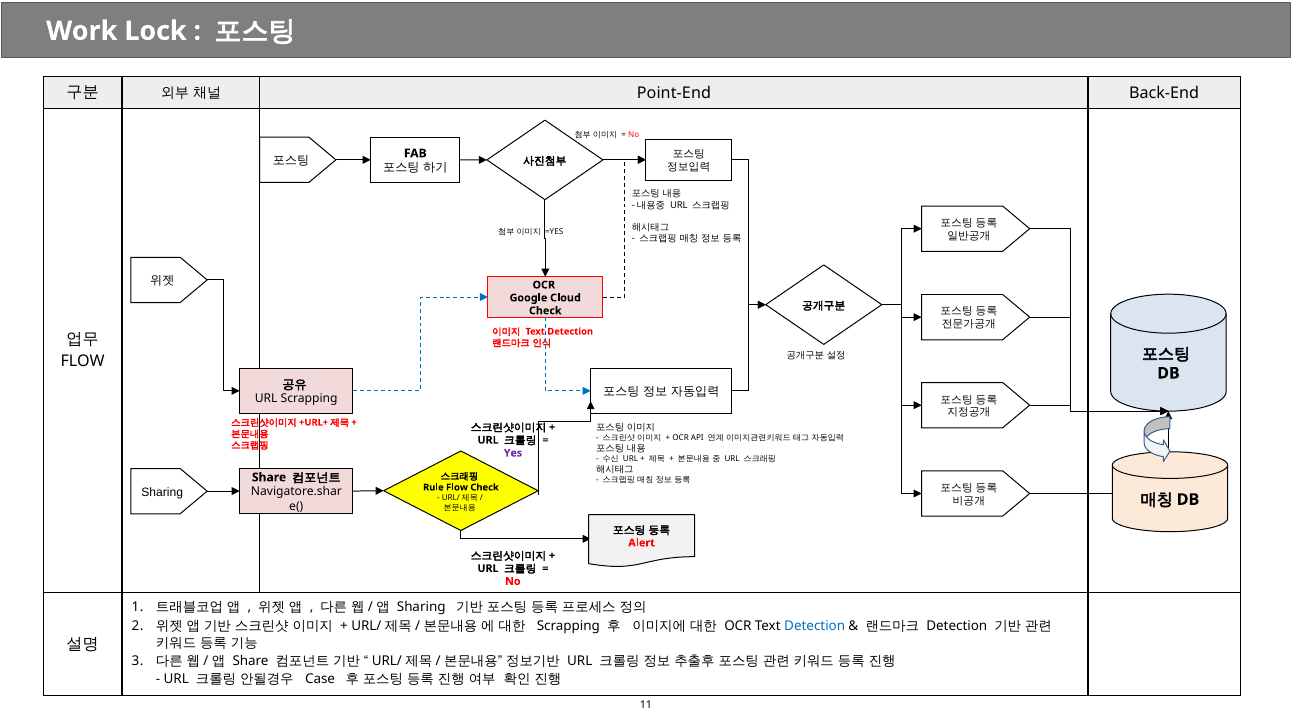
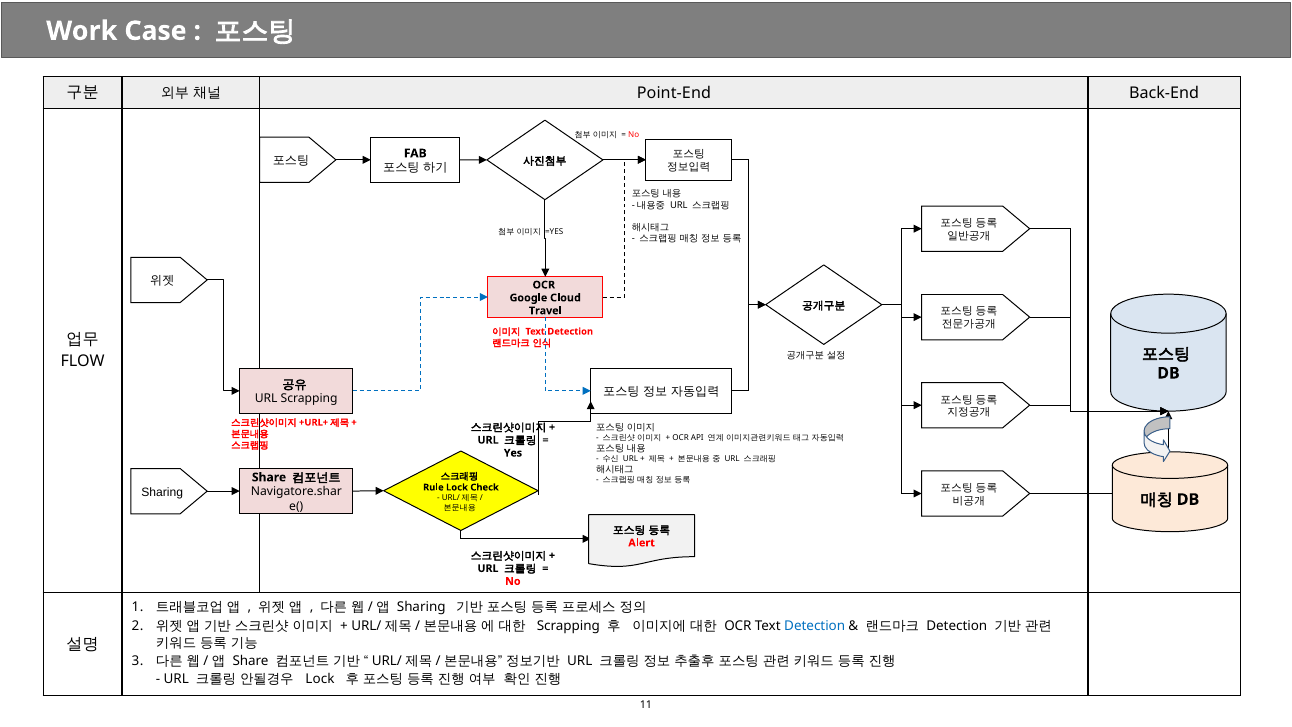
Lock: Lock -> Case
Check at (545, 311): Check -> Travel
Yes colour: purple -> black
Rule Flow: Flow -> Lock
Case at (320, 679): Case -> Lock
